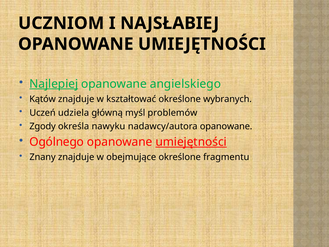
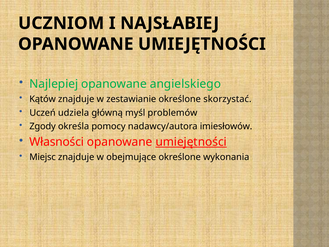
Najlepiej underline: present -> none
kształtować: kształtować -> zestawianie
wybranych: wybranych -> skorzystać
nawyku: nawyku -> pomocy
nadawcy/autora opanowane: opanowane -> imiesłowów
Ogólnego: Ogólnego -> Własności
Znany: Znany -> Miejsc
fragmentu: fragmentu -> wykonania
